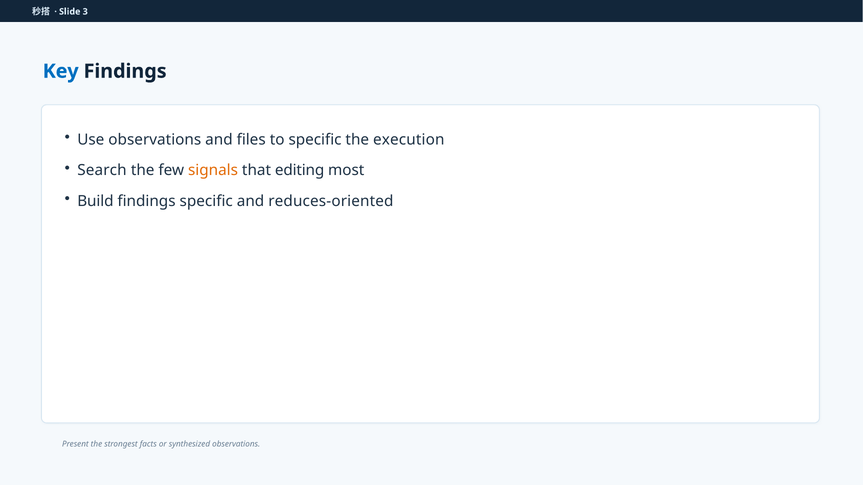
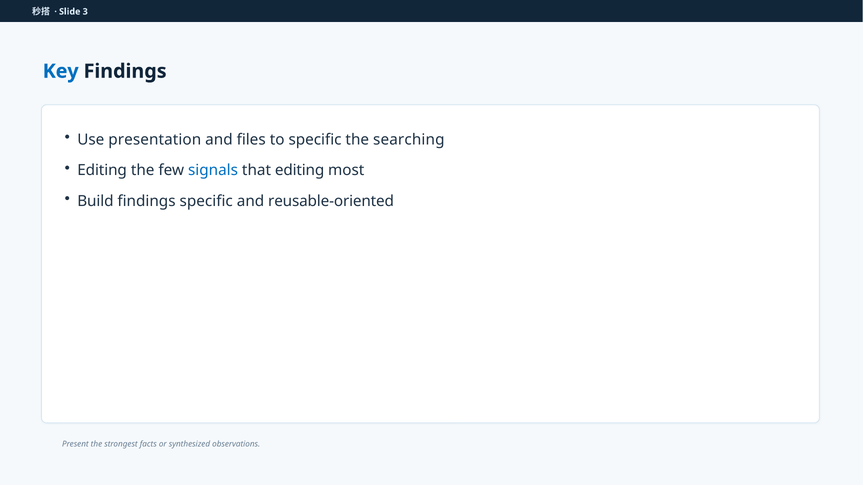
Use observations: observations -> presentation
execution: execution -> searching
Search at (102, 171): Search -> Editing
signals colour: orange -> blue
reduces-oriented: reduces-oriented -> reusable-oriented
